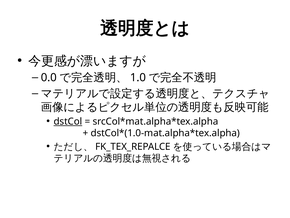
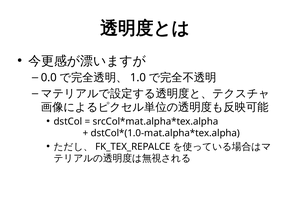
dstCol underline: present -> none
